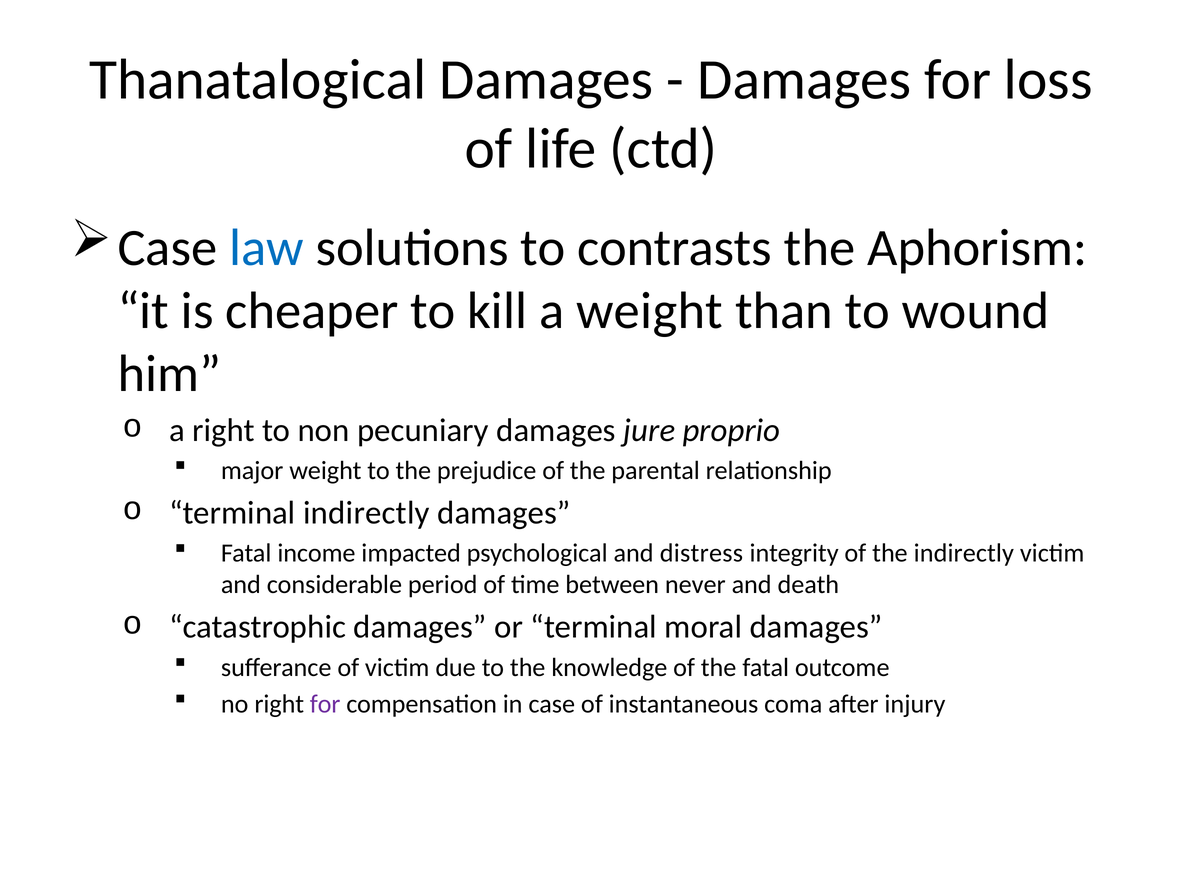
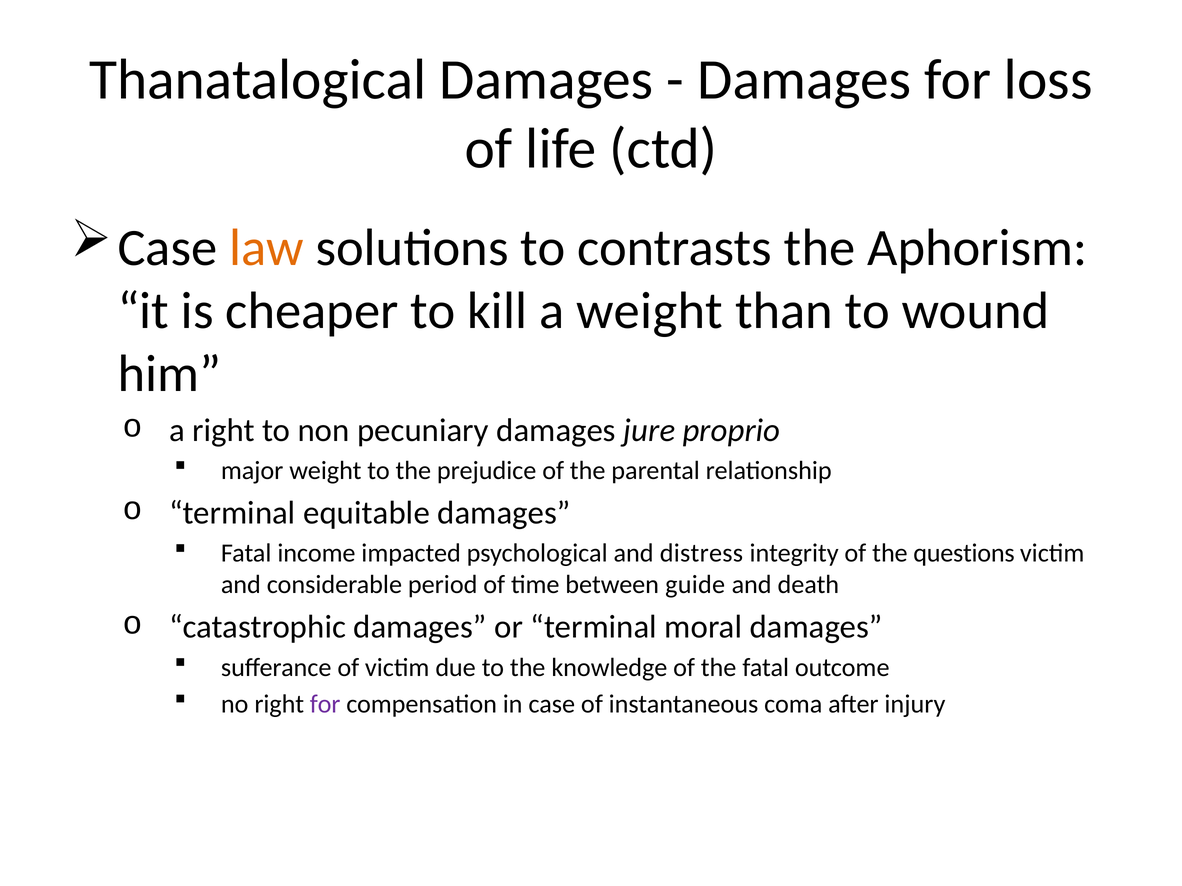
law colour: blue -> orange
terminal indirectly: indirectly -> equitable
the indirectly: indirectly -> questions
never: never -> guide
